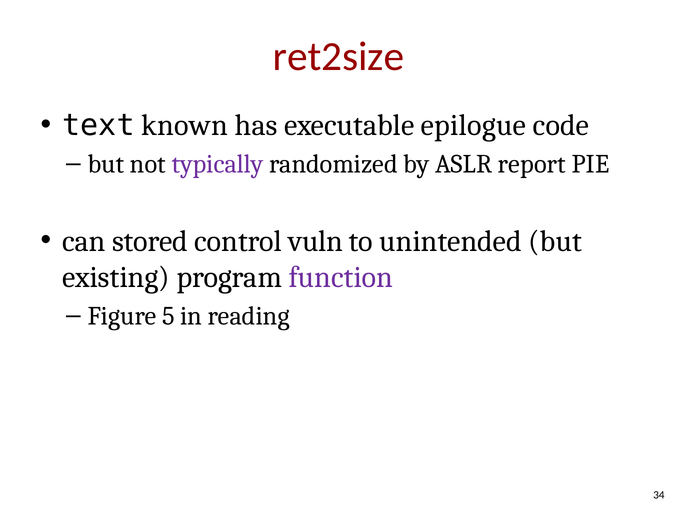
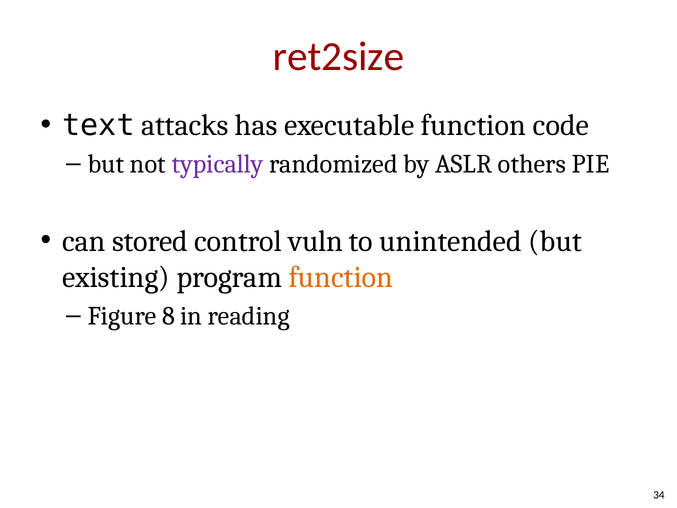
known: known -> attacks
executable epilogue: epilogue -> function
report: report -> others
function at (341, 277) colour: purple -> orange
5: 5 -> 8
